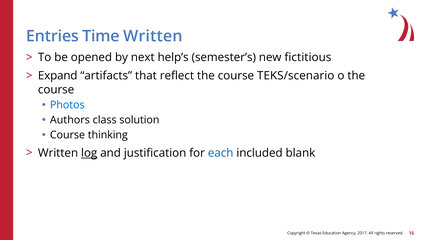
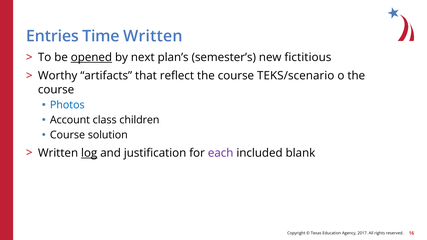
opened underline: none -> present
help’s: help’s -> plan’s
Expand: Expand -> Worthy
Authors: Authors -> Account
solution: solution -> children
thinking: thinking -> solution
each colour: blue -> purple
